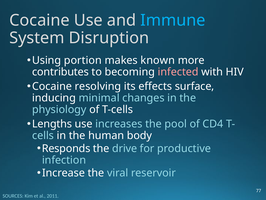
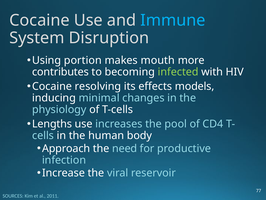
known: known -> mouth
infected colour: pink -> light green
surface: surface -> models
Responds: Responds -> Approach
drive: drive -> need
